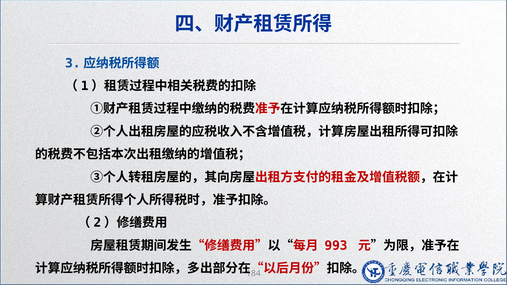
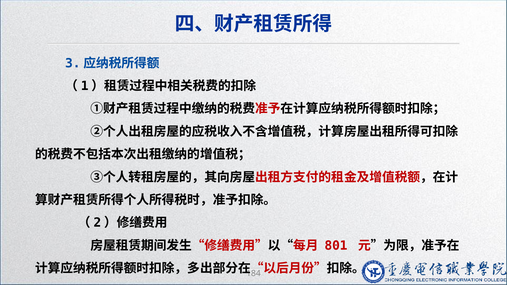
993: 993 -> 801
